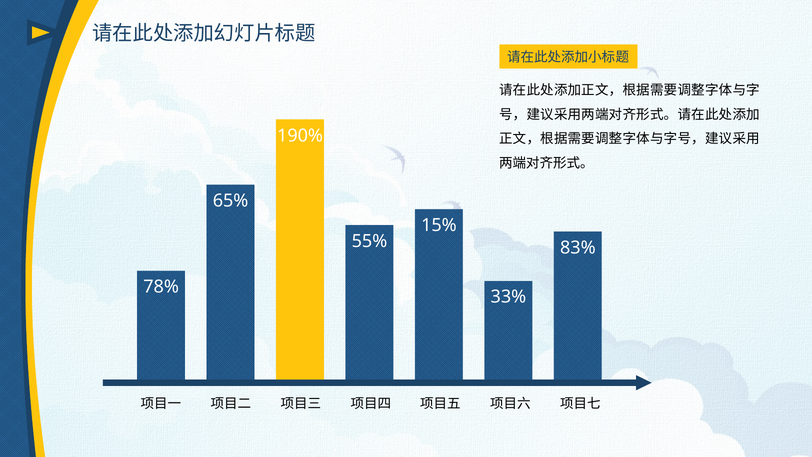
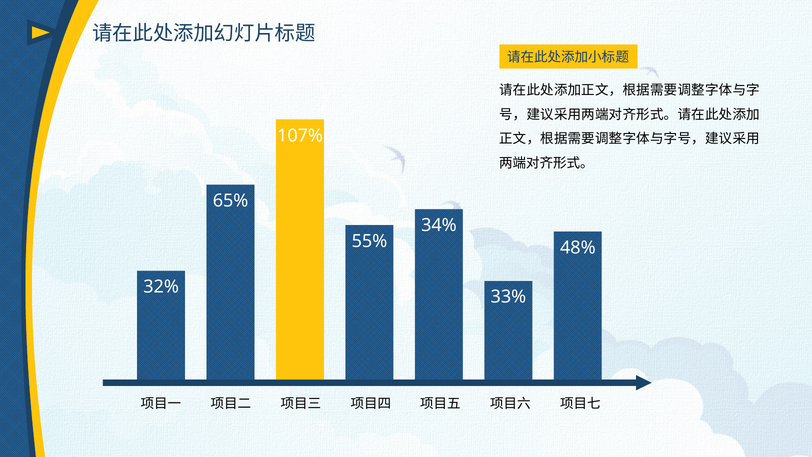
190%: 190% -> 107%
15%: 15% -> 34%
83%: 83% -> 48%
78%: 78% -> 32%
